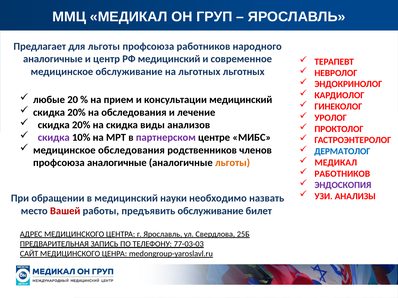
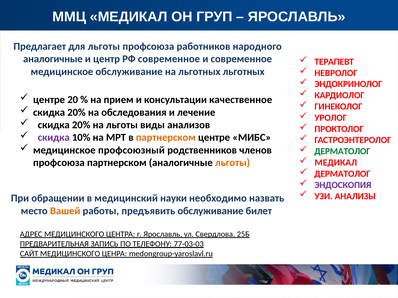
РФ медицинский: медицинский -> современное
любые at (49, 100): любые -> центре
консультации медицинский: медицинский -> качественное
на скидка: скидка -> льготы
партнерском at (166, 138) colour: purple -> orange
медицинское обследования: обследования -> профсоюзный
ДЕРМАТОЛОГ at (342, 152) colour: blue -> green
профсоюза аналогичные: аналогичные -> партнерском
РАБОТНИКОВ at (342, 174): РАБОТНИКОВ -> ДЕРМАТОЛОГ
Вашей colour: red -> orange
